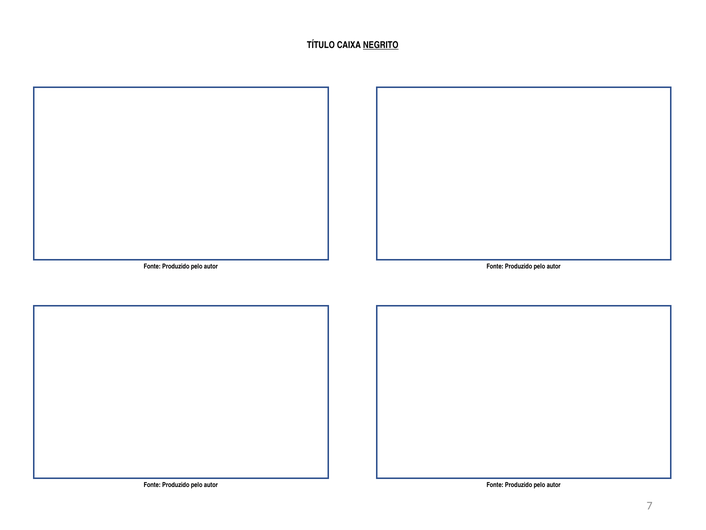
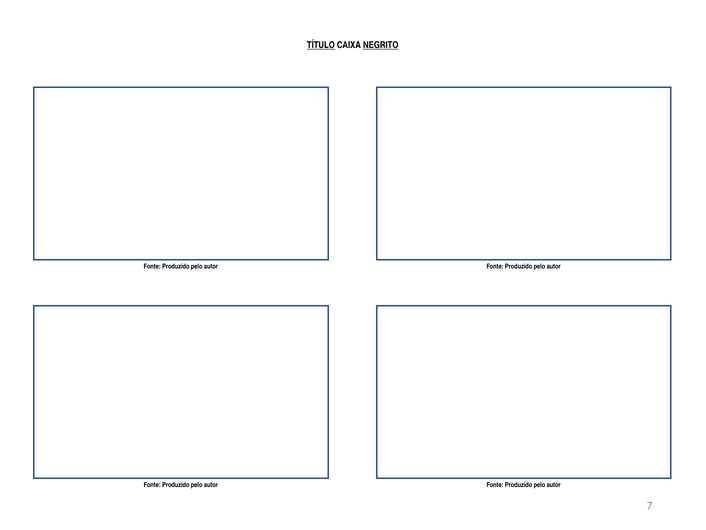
TÍTULO underline: none -> present
